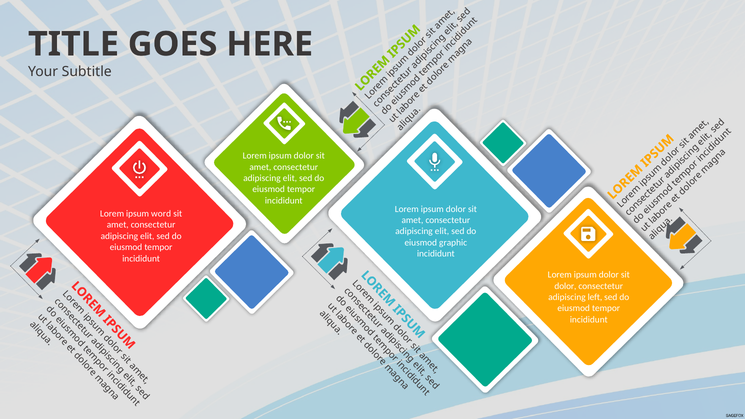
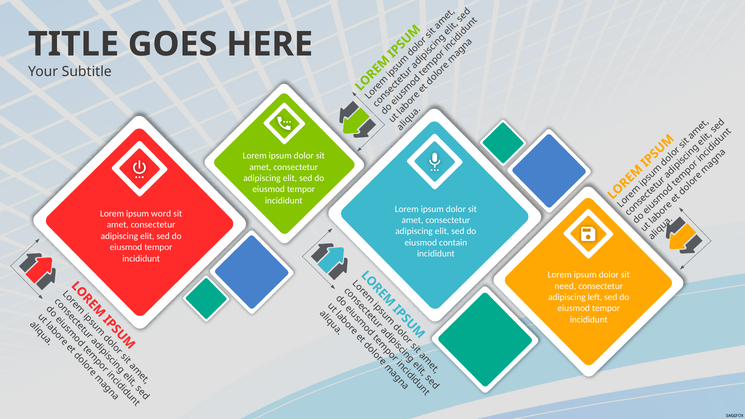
graphic: graphic -> contain
dolor at (565, 286): dolor -> need
